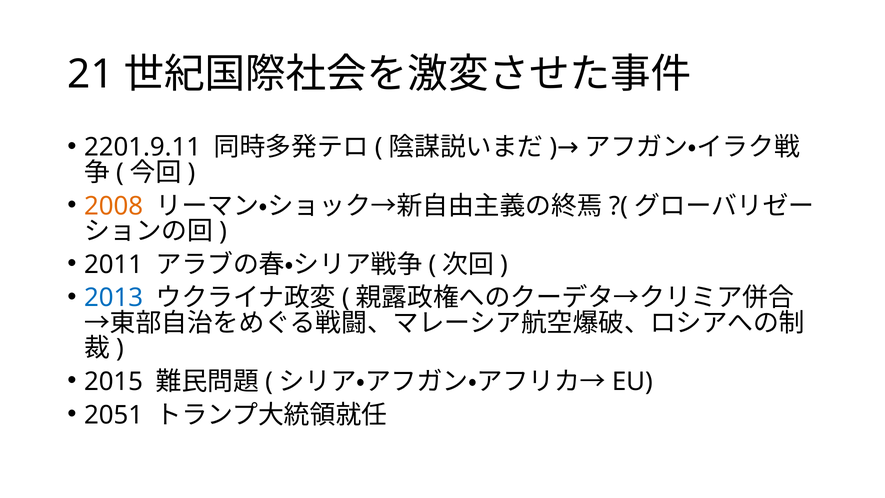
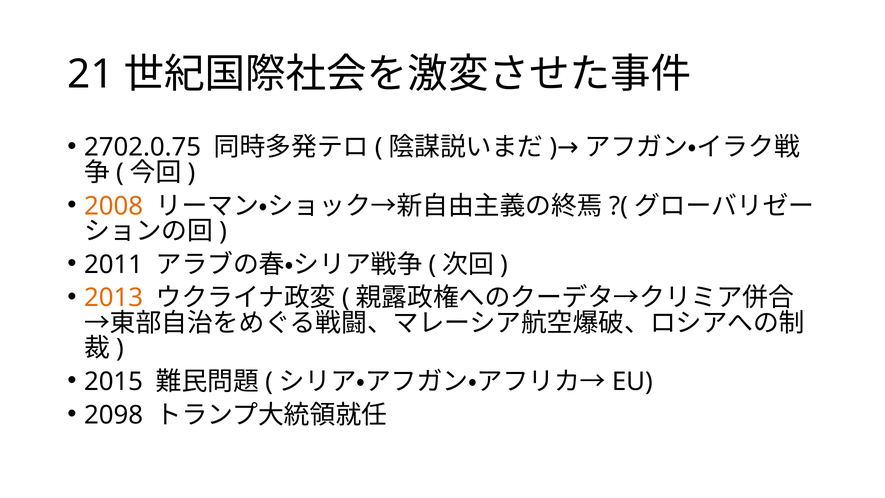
2201.9.11: 2201.9.11 -> 2702.0.75
2013 colour: blue -> orange
2051: 2051 -> 2098
